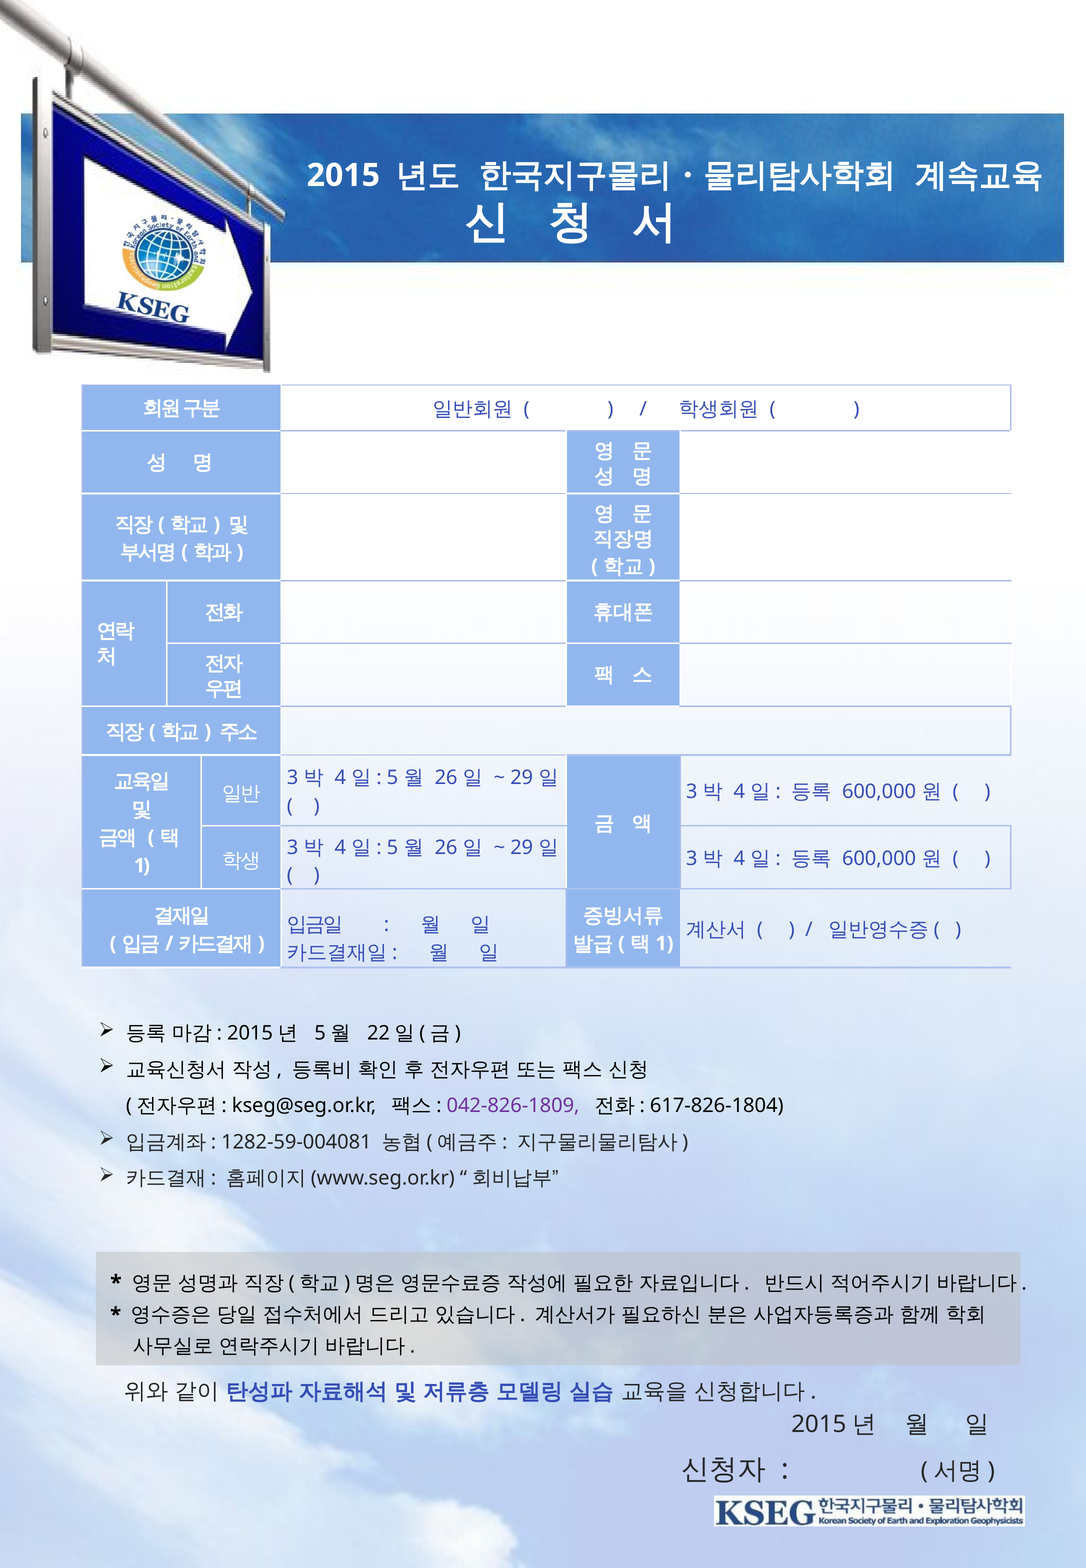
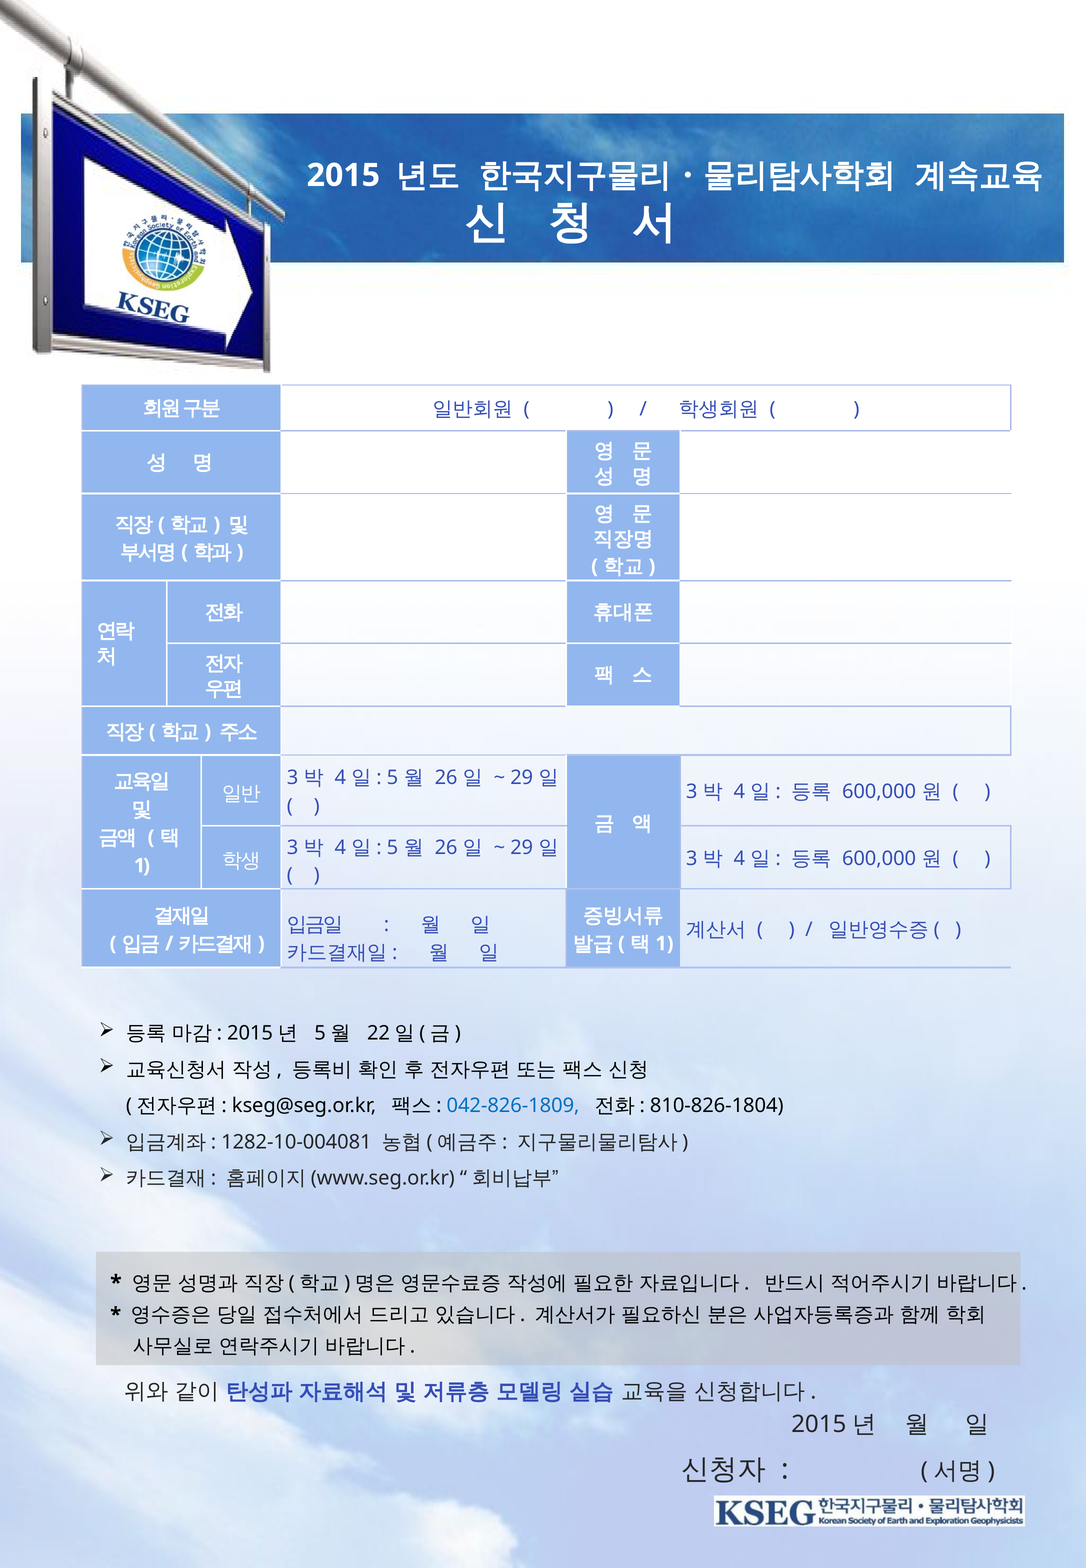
042-826-1809 colour: purple -> blue
617-826-1804: 617-826-1804 -> 810-826-1804
1282-59-004081: 1282-59-004081 -> 1282-10-004081
